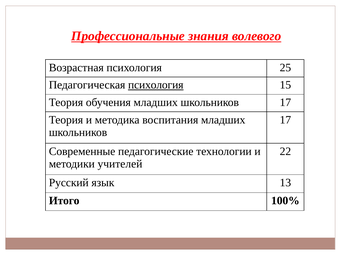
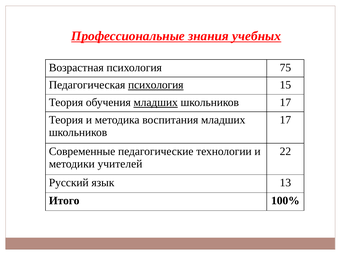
волевого: волевого -> учебных
25: 25 -> 75
младших at (156, 103) underline: none -> present
